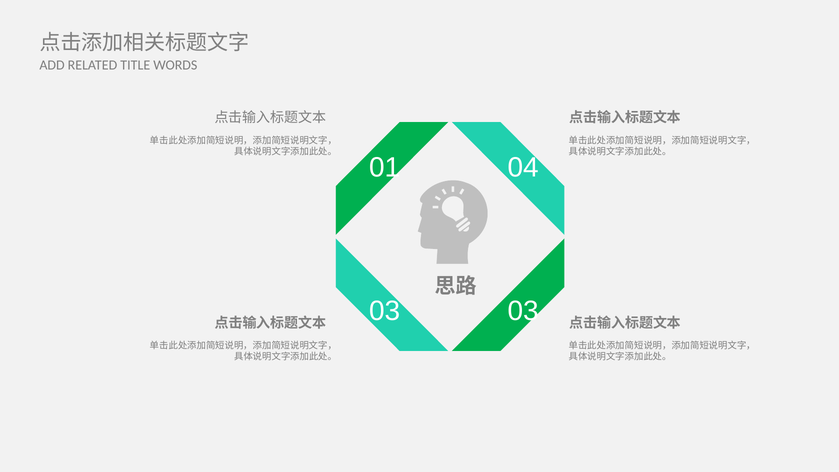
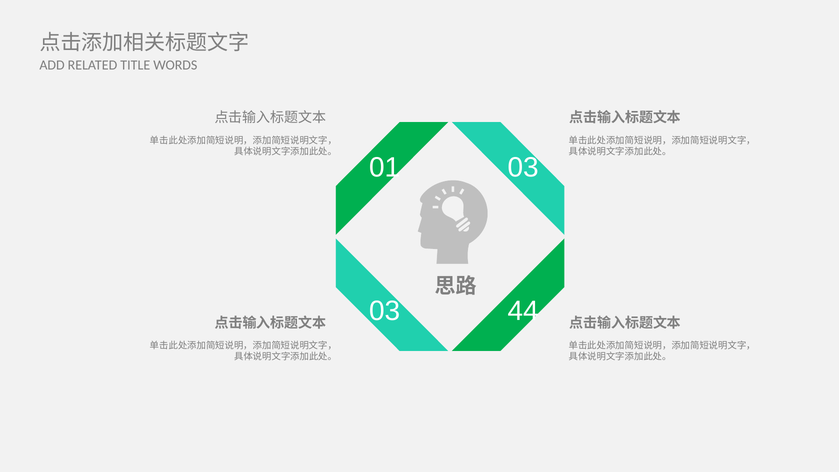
01 04: 04 -> 03
03 03: 03 -> 44
